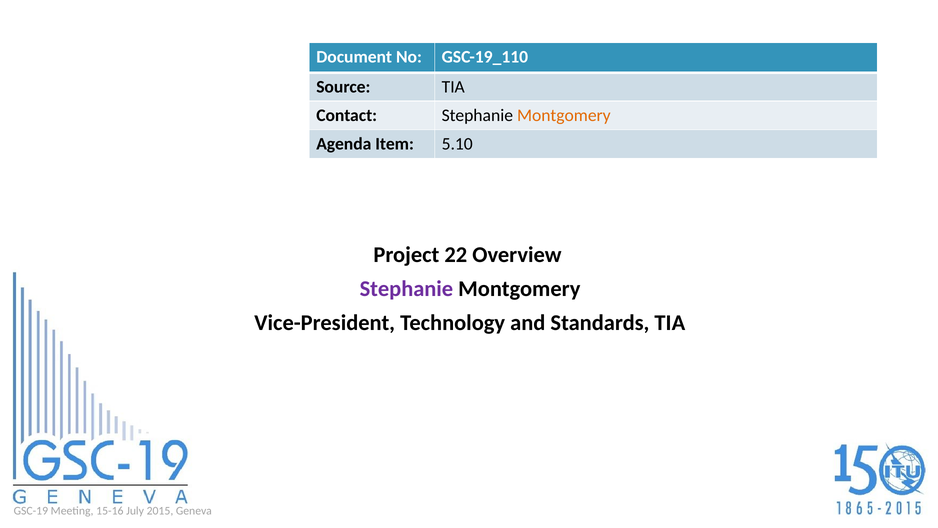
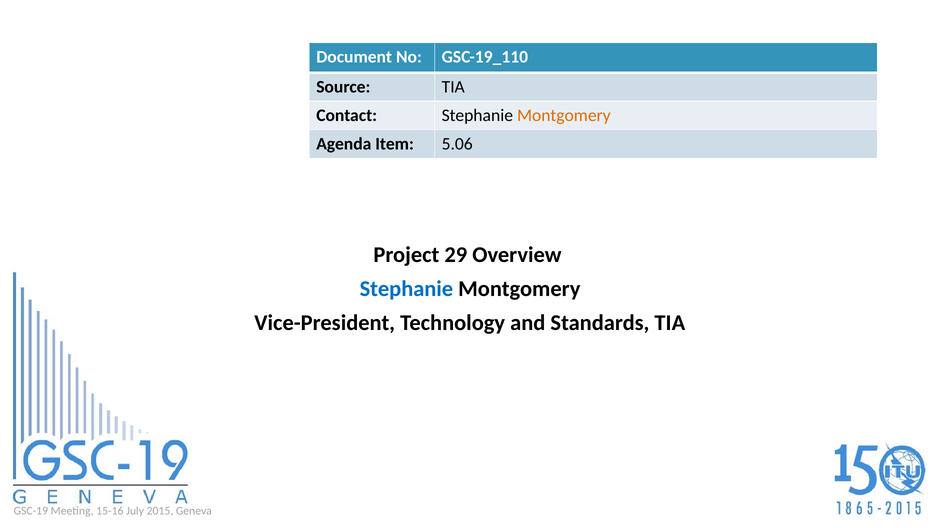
5.10: 5.10 -> 5.06
22: 22 -> 29
Stephanie at (406, 289) colour: purple -> blue
